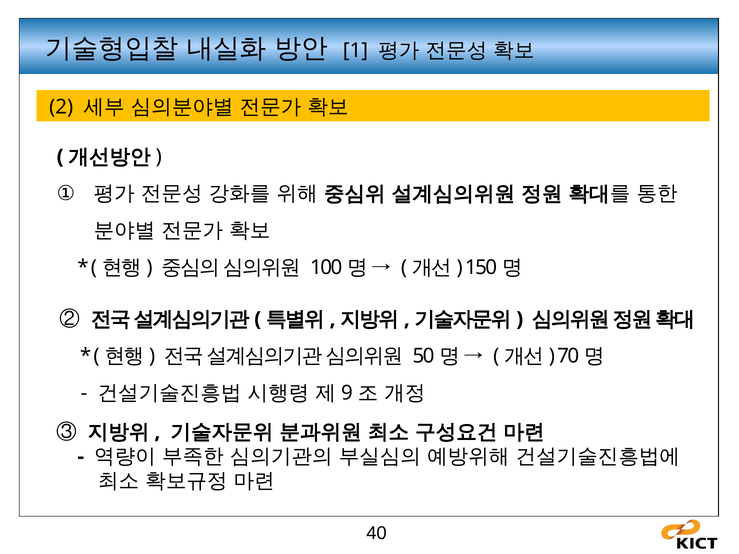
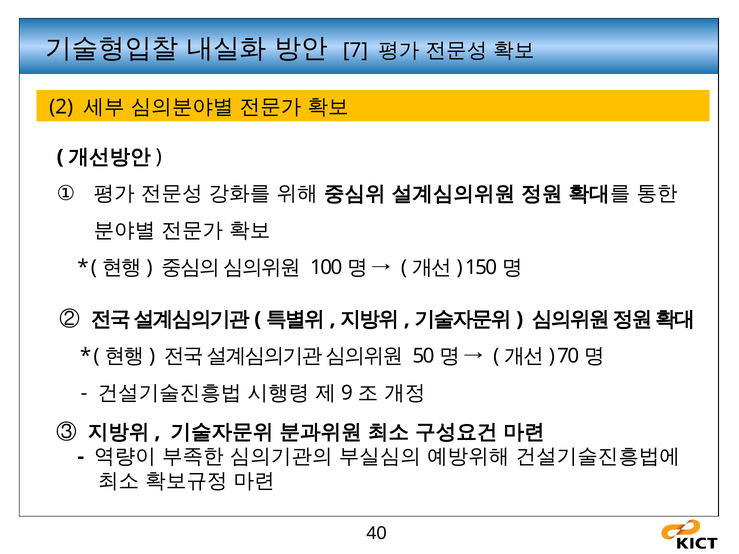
1: 1 -> 7
